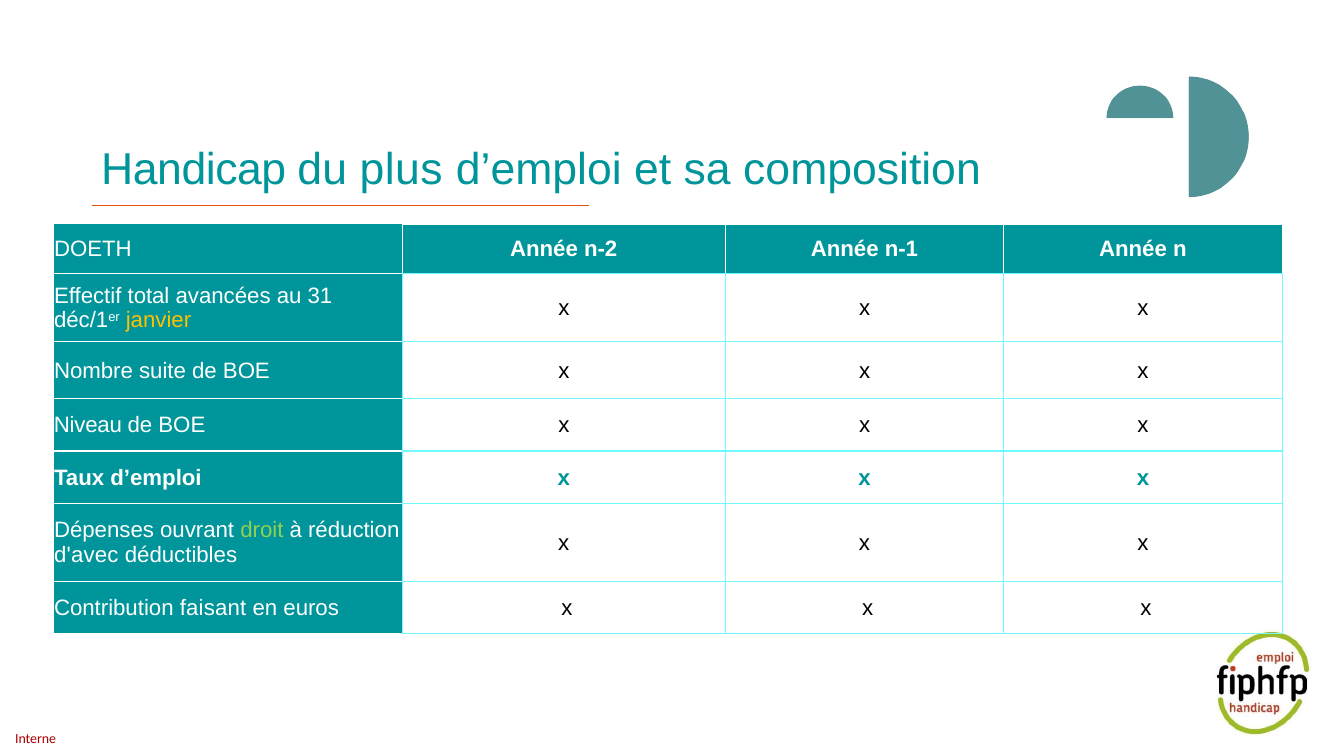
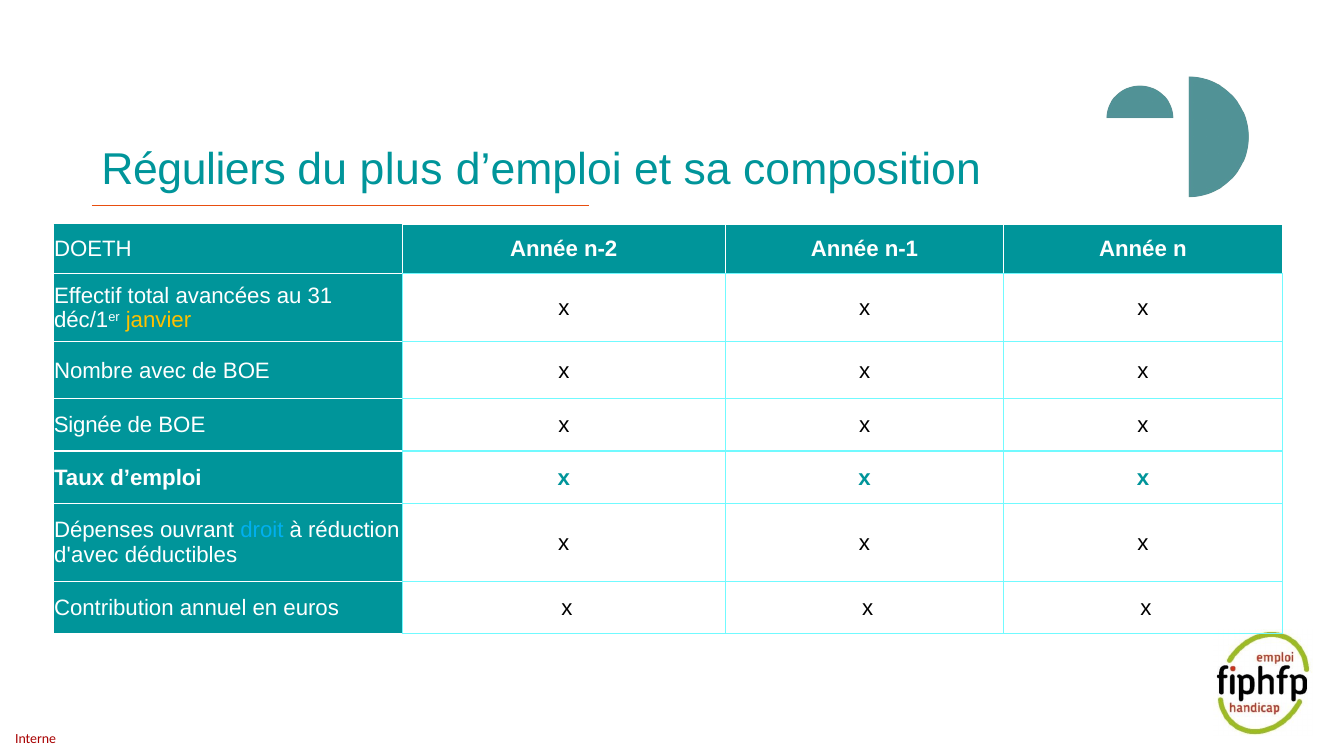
Handicap: Handicap -> Réguliers
suite: suite -> avec
Niveau: Niveau -> Signée
droit colour: light green -> light blue
faisant: faisant -> annuel
